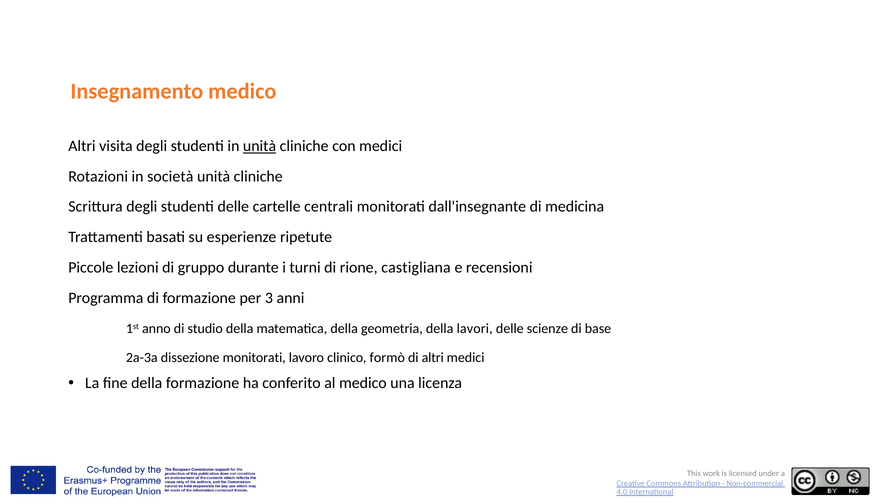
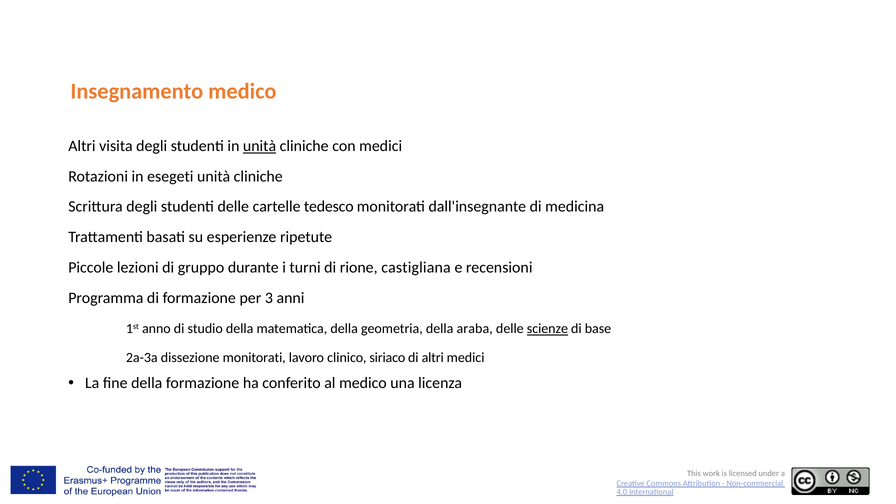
società: società -> esegeti
centrali: centrali -> tedesco
lavori: lavori -> araba
scienze underline: none -> present
formò: formò -> siriaco
